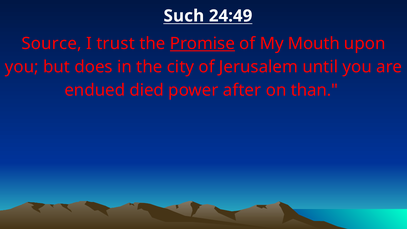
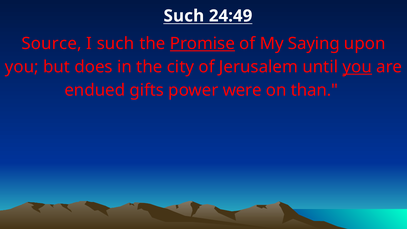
I trust: trust -> such
Mouth: Mouth -> Saying
you at (357, 67) underline: none -> present
died: died -> gifts
after: after -> were
